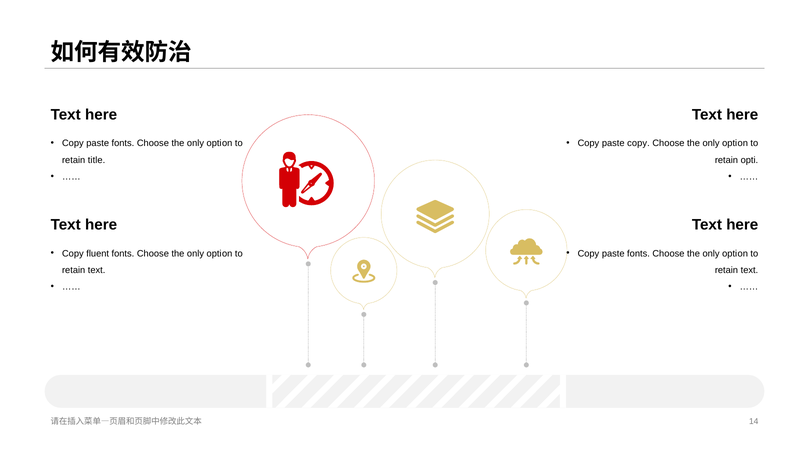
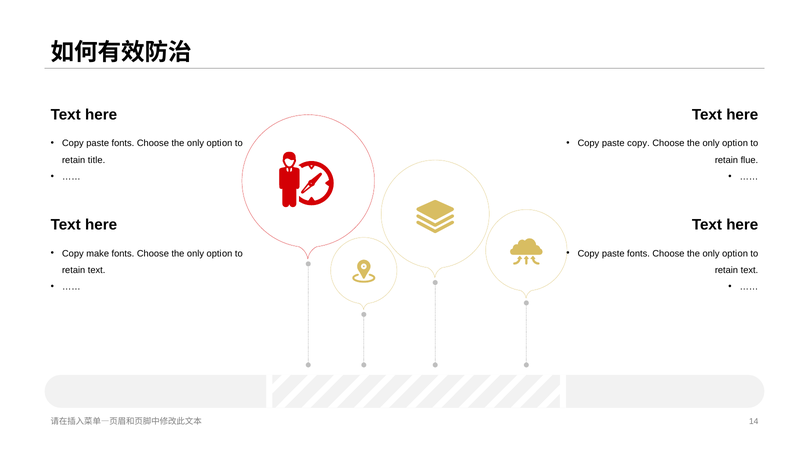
retain opti: opti -> flue
fluent: fluent -> make
